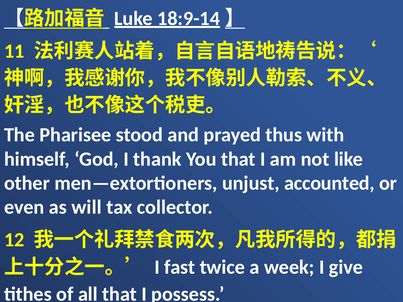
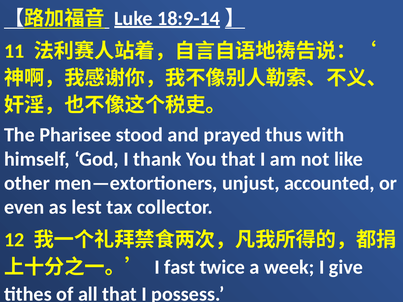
will: will -> lest
